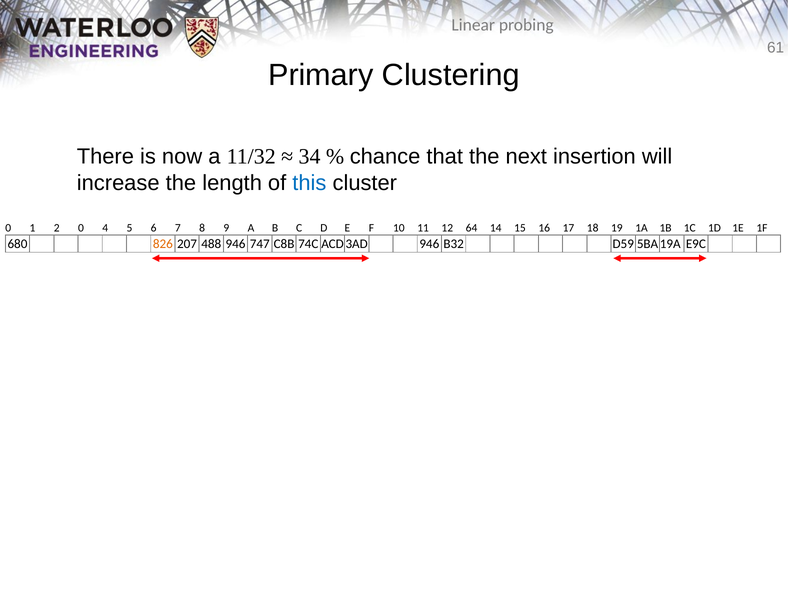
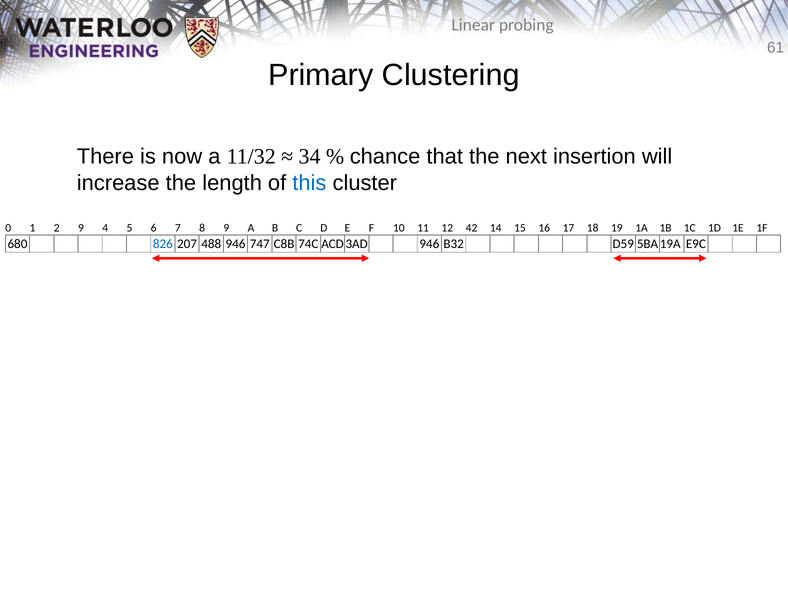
2 0: 0 -> 9
64: 64 -> 42
826 colour: orange -> blue
